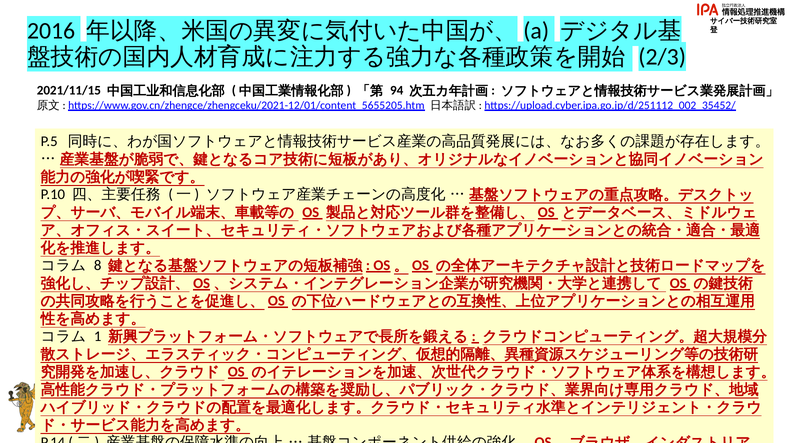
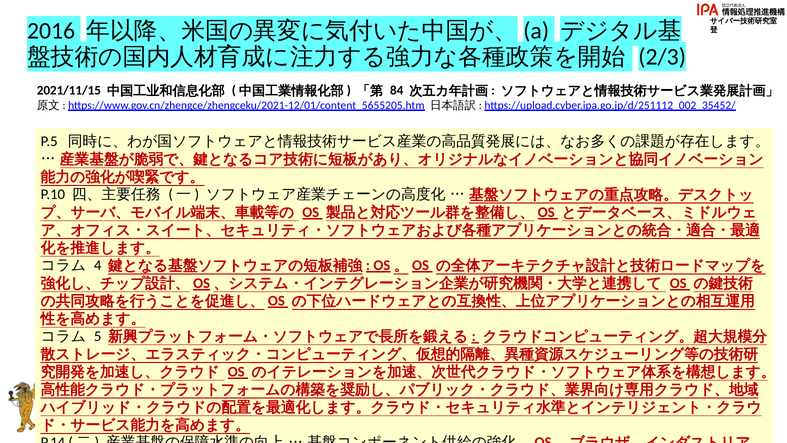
94: 94 -> 84
8: 8 -> 4
1: 1 -> 5
